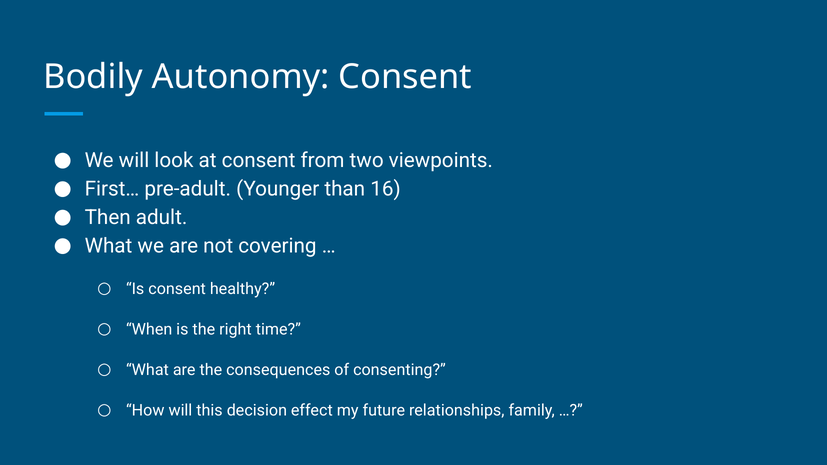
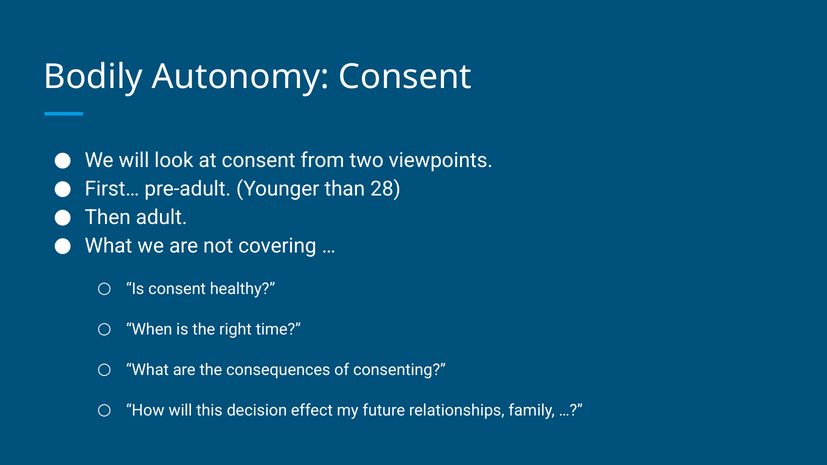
16: 16 -> 28
